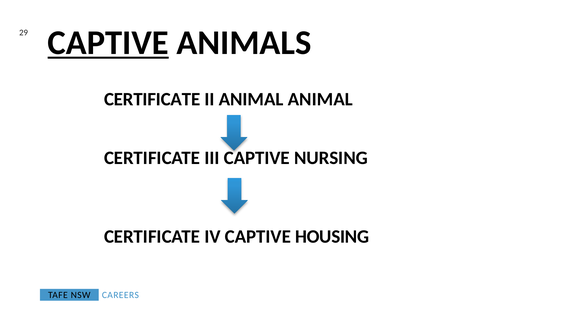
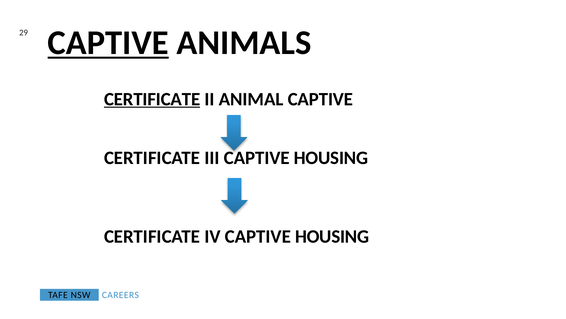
CERTIFICATE at (152, 99) underline: none -> present
ANIMAL ANIMAL: ANIMAL -> CAPTIVE
III CAPTIVE NURSING: NURSING -> HOUSING
